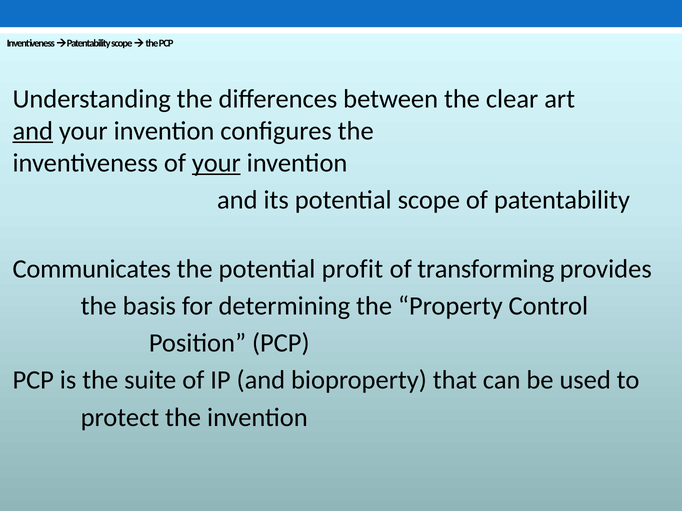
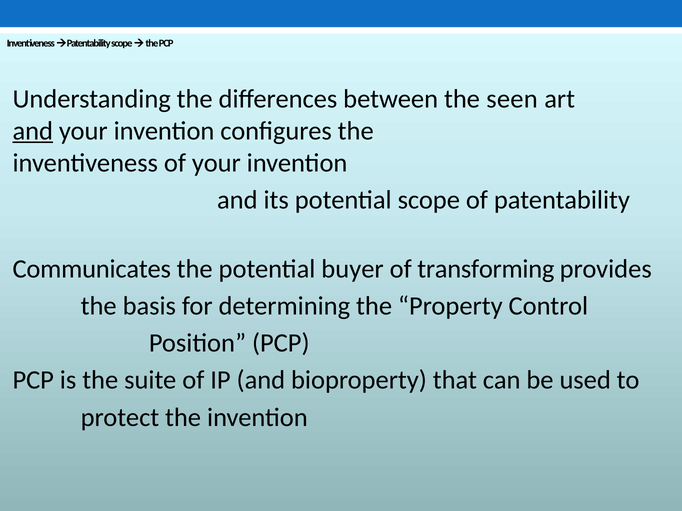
clear: clear -> seen
your at (216, 163) underline: present -> none
profit: profit -> buyer
